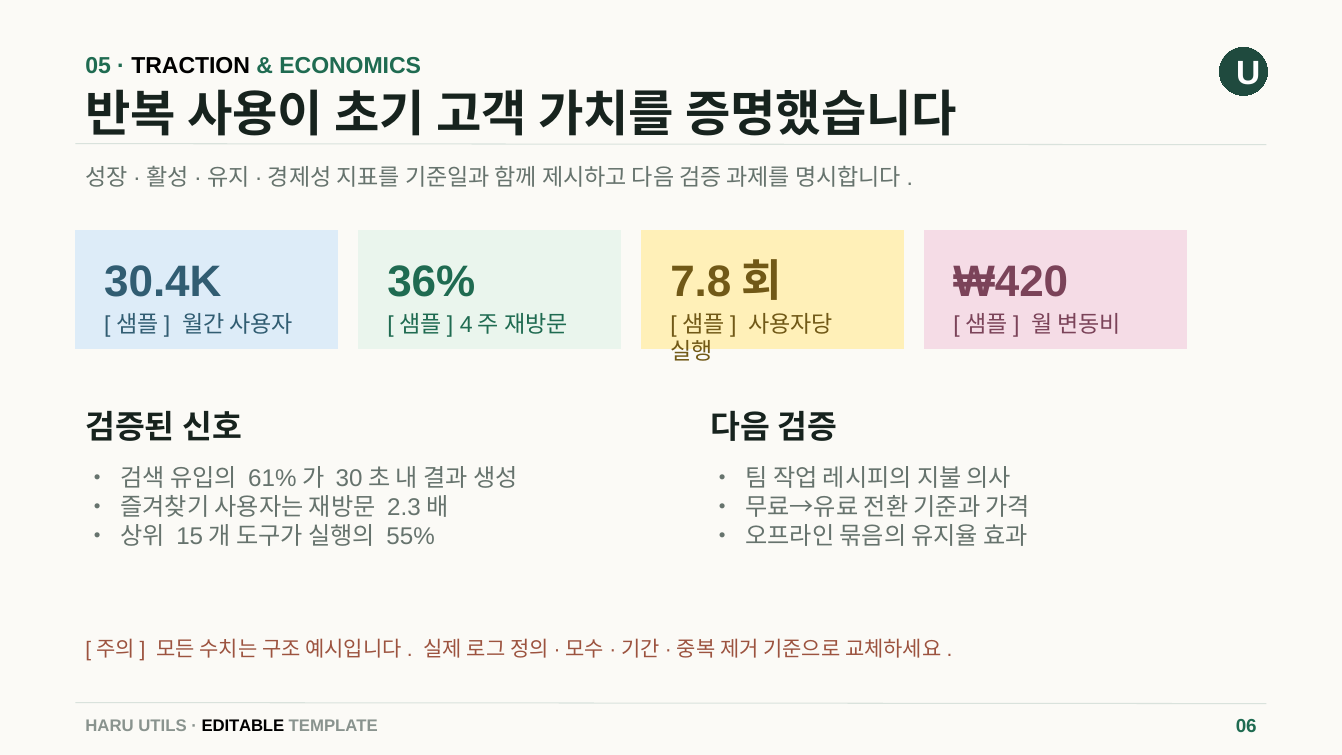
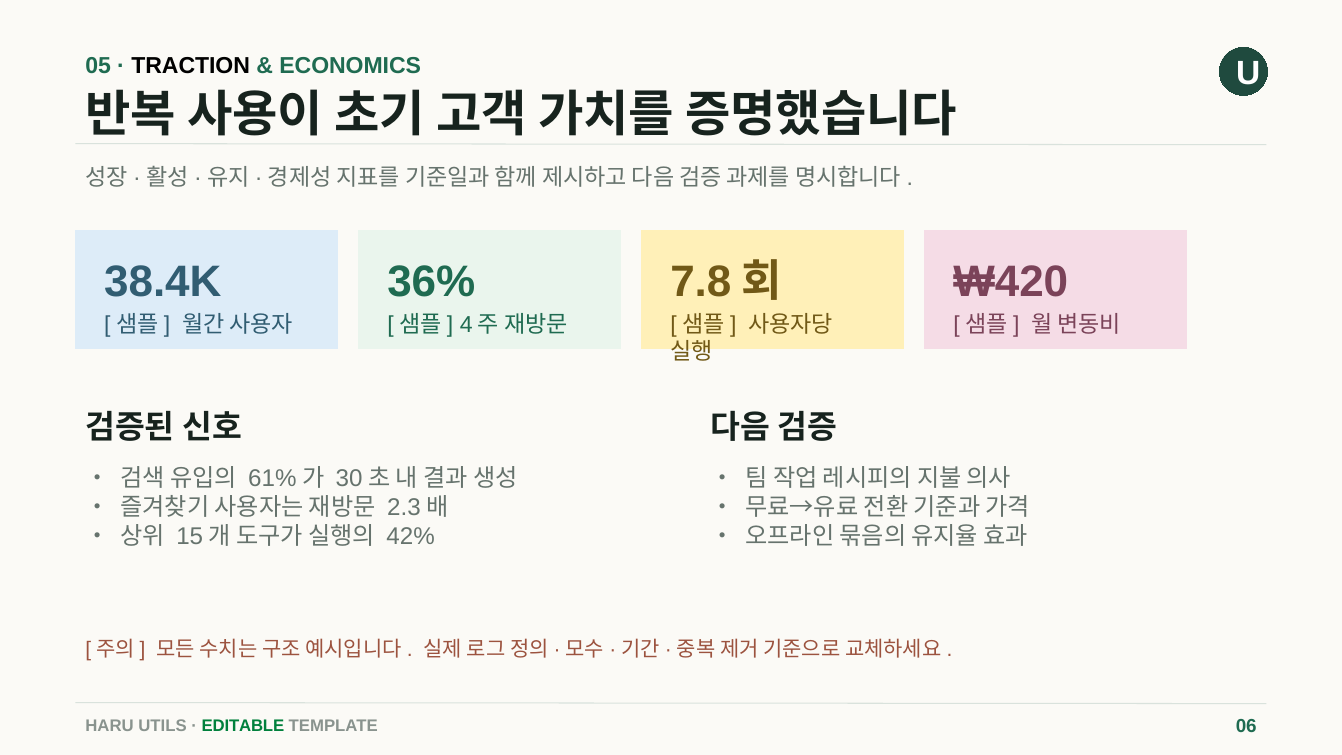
30.4K: 30.4K -> 38.4K
55%: 55% -> 42%
EDITABLE colour: black -> green
